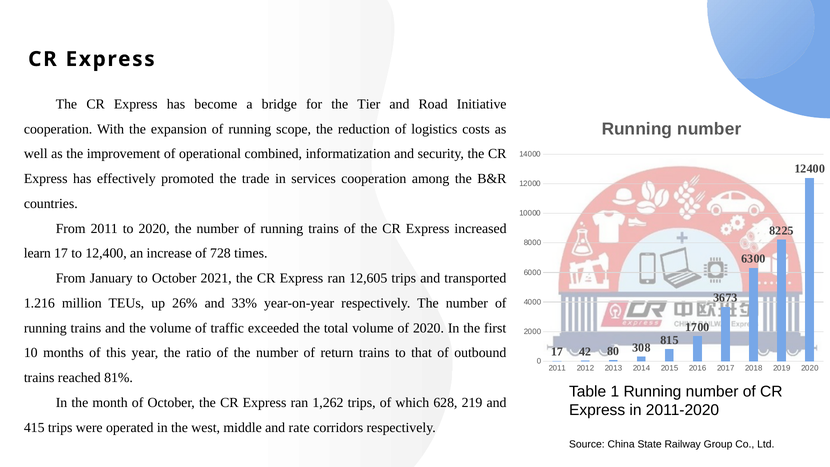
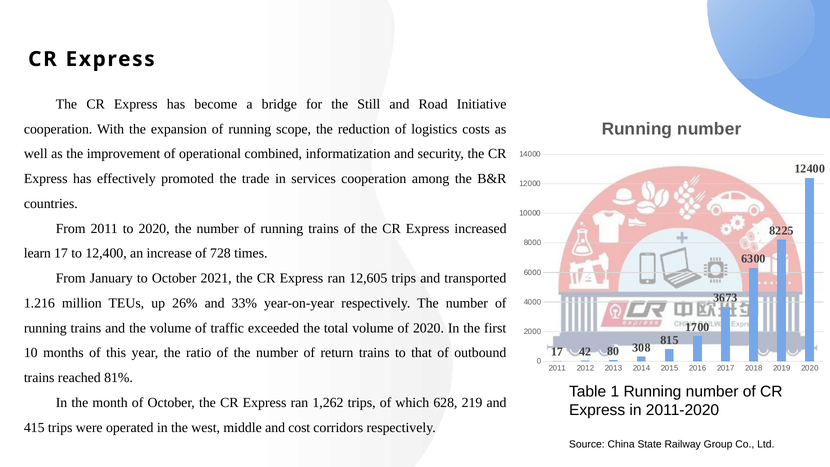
Tier: Tier -> Still
rate: rate -> cost
